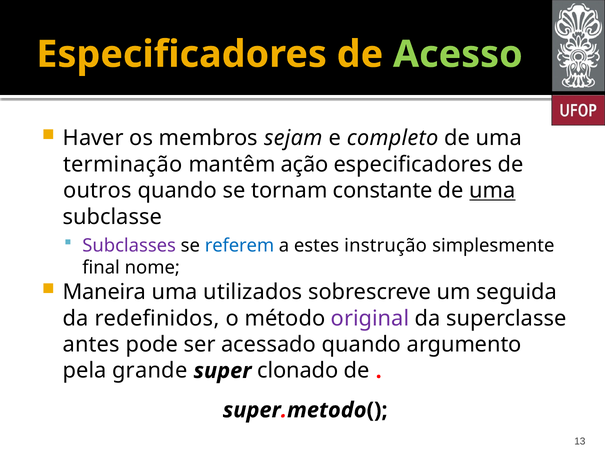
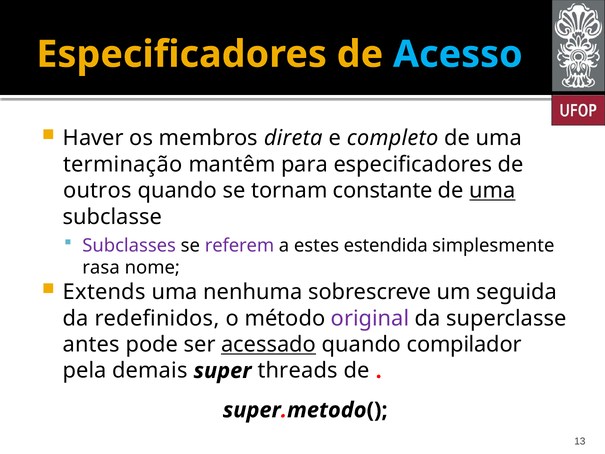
Acesso colour: light green -> light blue
sejam: sejam -> direta
ação: ação -> para
referem colour: blue -> purple
instrução: instrução -> estendida
final: final -> rasa
Maneira: Maneira -> Extends
utilizados: utilizados -> nenhuma
acessado underline: none -> present
argumento: argumento -> compilador
grande: grande -> demais
clonado: clonado -> threads
